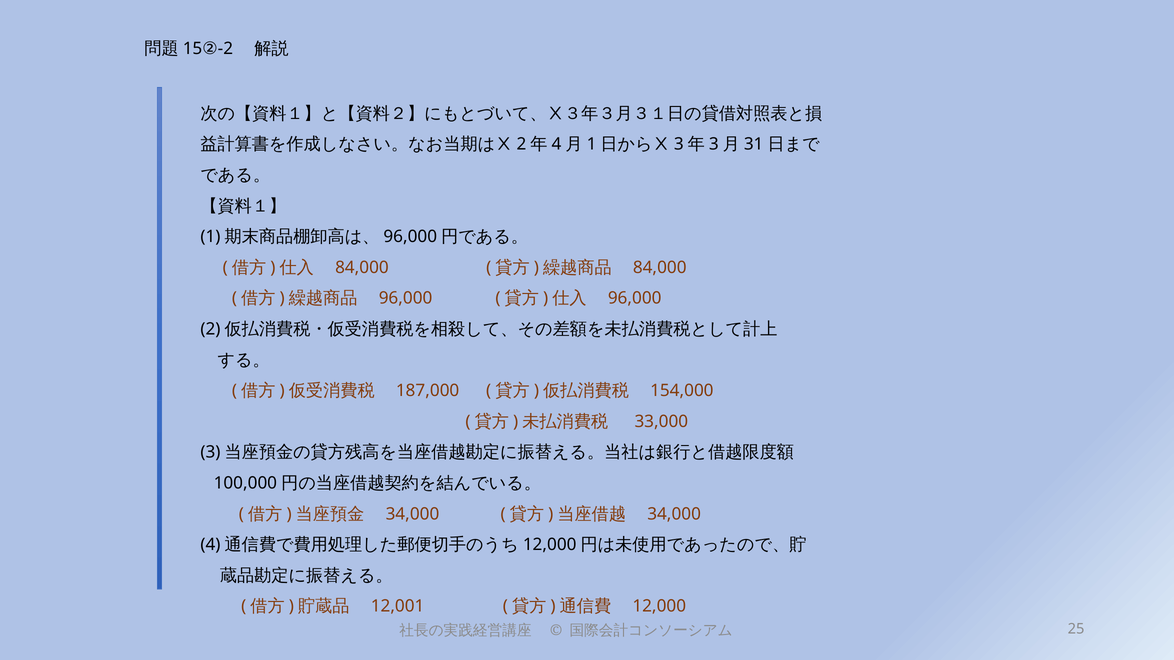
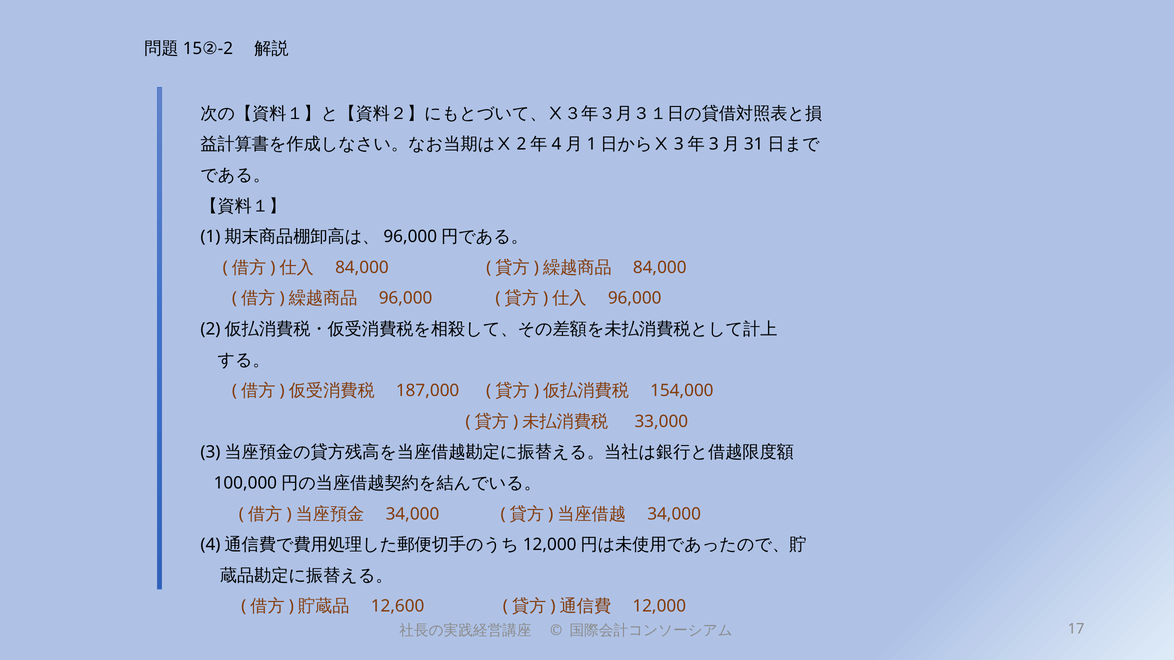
12,001: 12,001 -> 12,600
25: 25 -> 17
